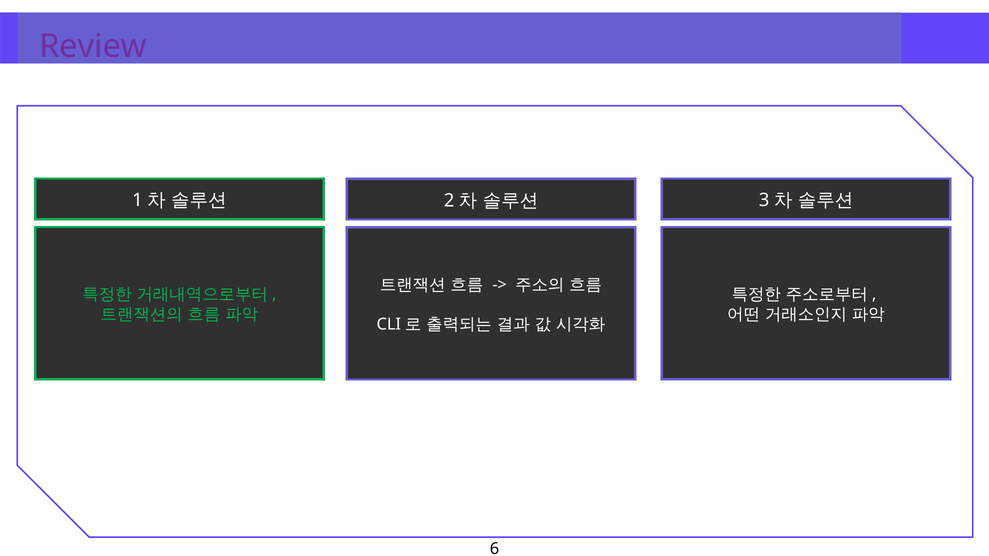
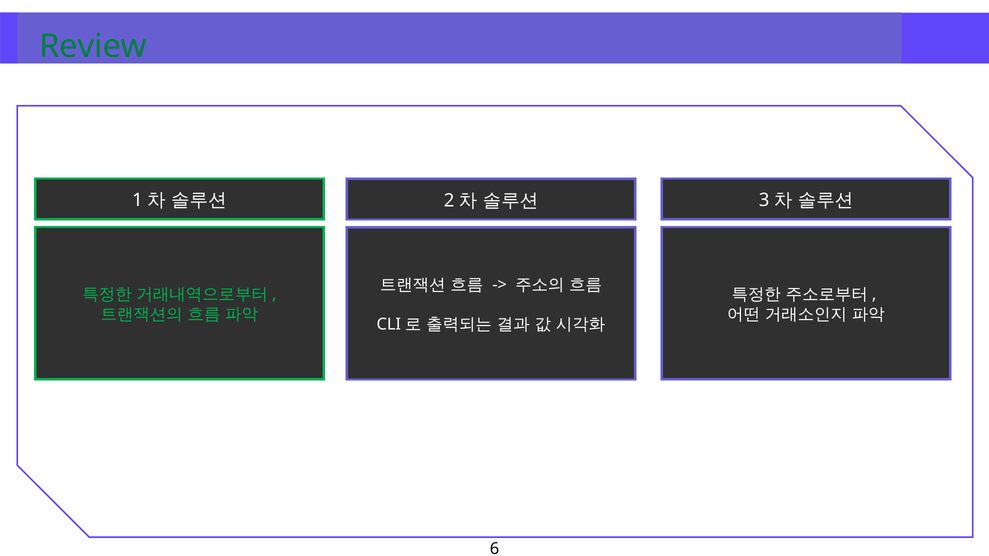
Review colour: purple -> green
